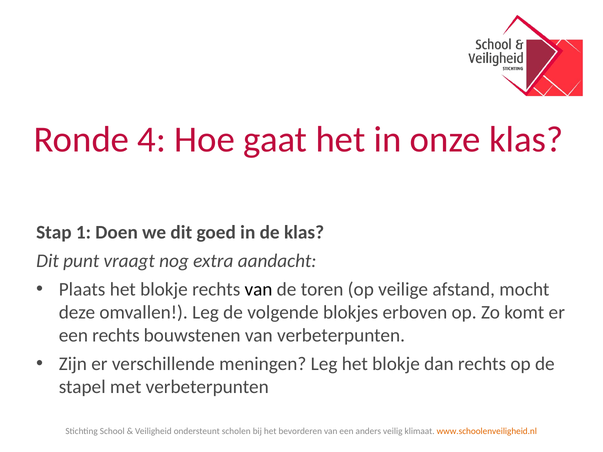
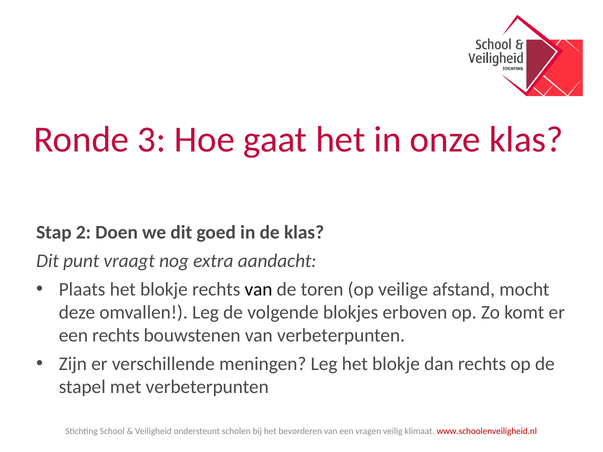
4: 4 -> 3
1: 1 -> 2
anders: anders -> vragen
www.schoolenveiligheid.nl colour: orange -> red
